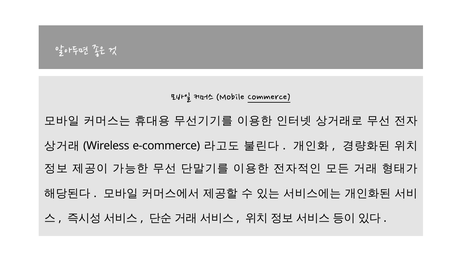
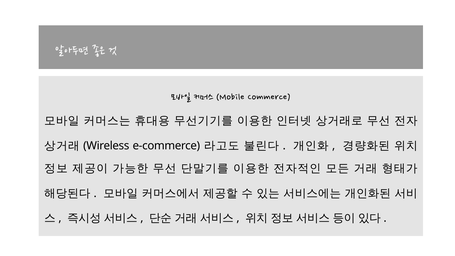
Commerce underline: present -> none
